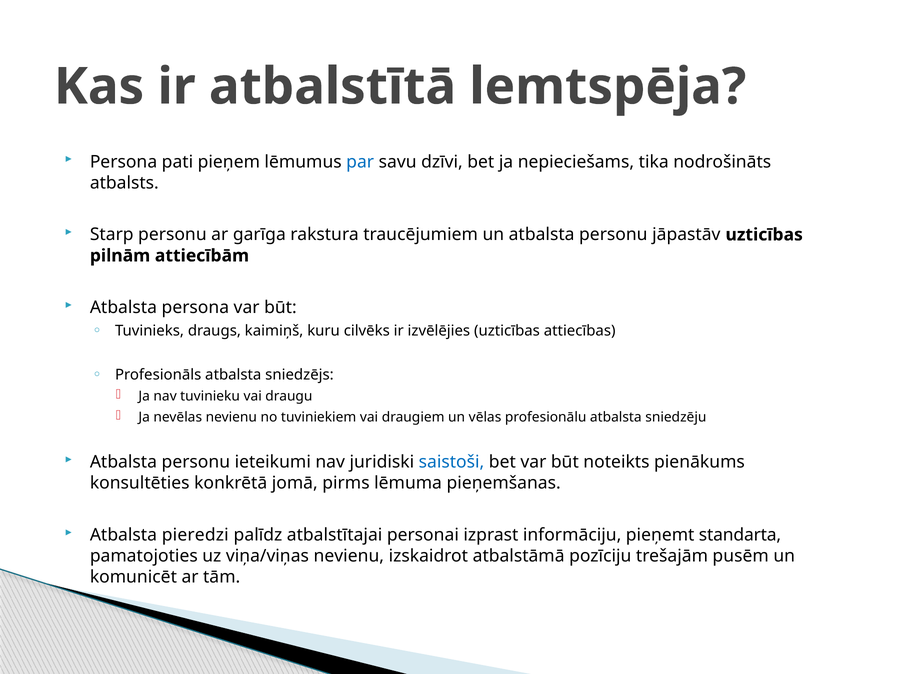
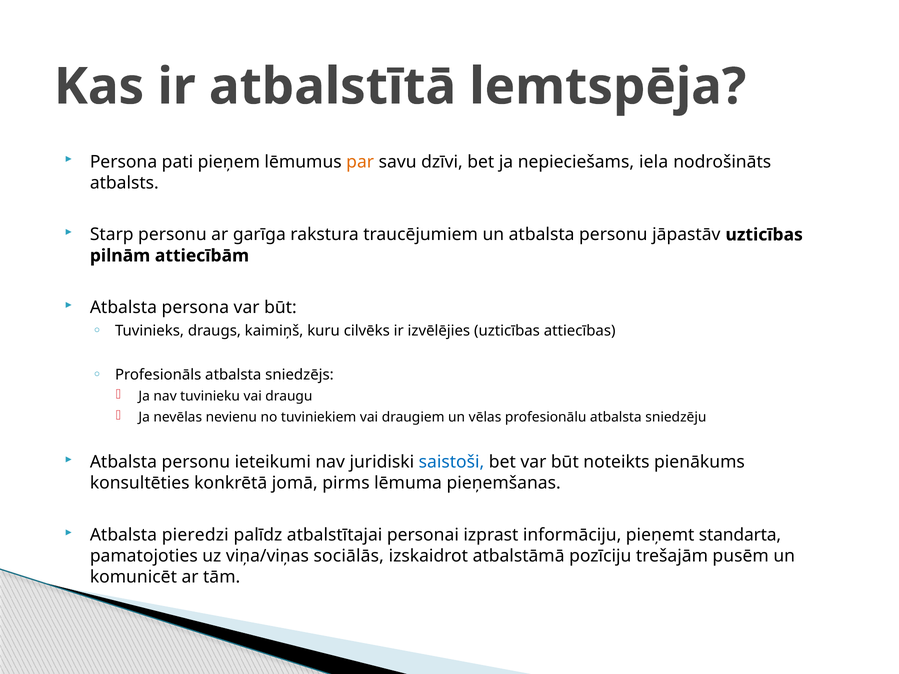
par colour: blue -> orange
tika: tika -> iela
viņa/viņas nevienu: nevienu -> sociālās
